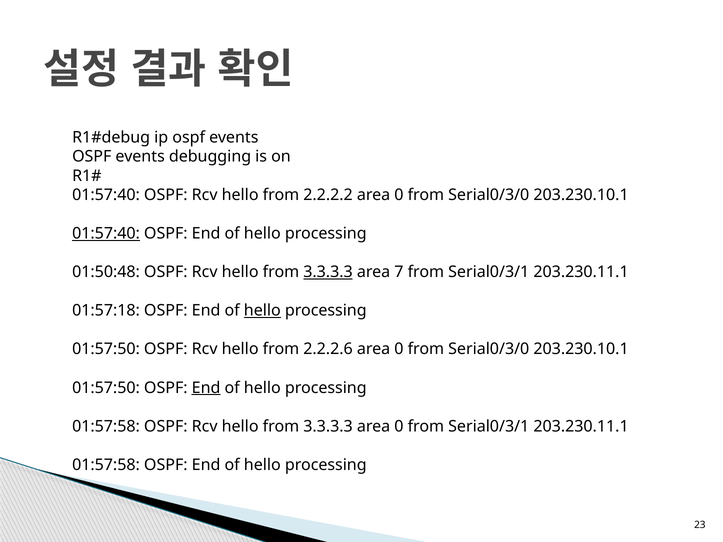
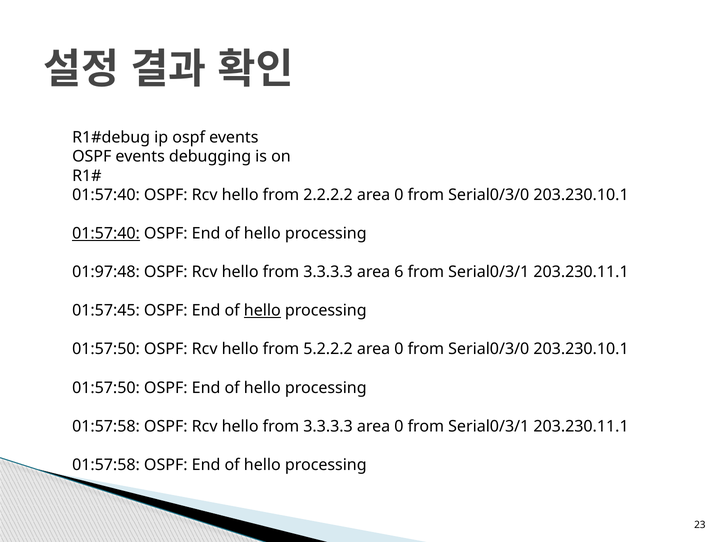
01:50:48: 01:50:48 -> 01:97:48
3.3.3.3 at (328, 272) underline: present -> none
7: 7 -> 6
01:57:18: 01:57:18 -> 01:57:45
2.2.2.6: 2.2.2.6 -> 5.2.2.2
End at (206, 388) underline: present -> none
